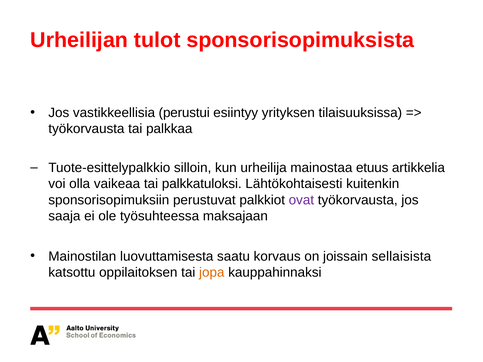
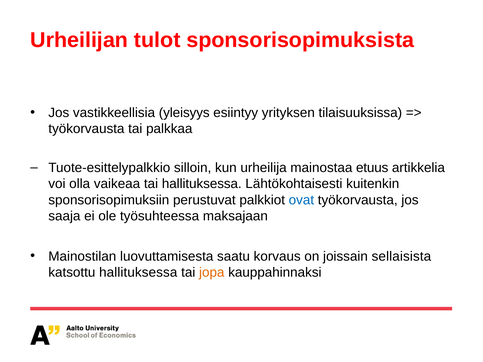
perustui: perustui -> yleisyys
tai palkkatuloksi: palkkatuloksi -> hallituksessa
ovat colour: purple -> blue
katsottu oppilaitoksen: oppilaitoksen -> hallituksessa
